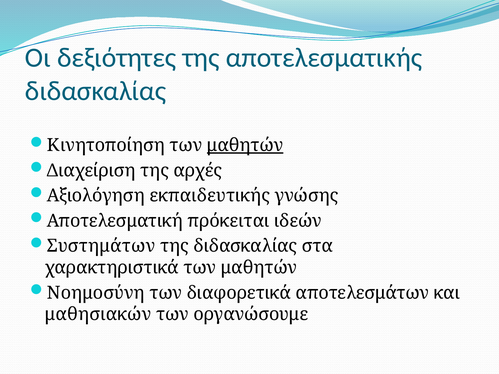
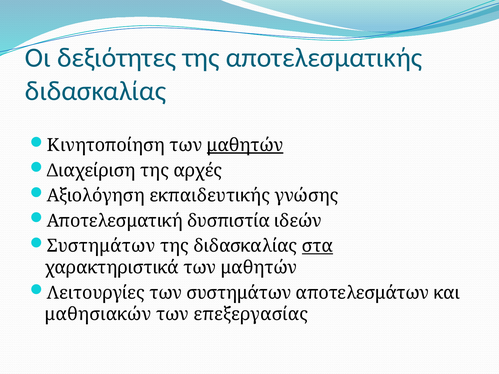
πρόκειται: πρόκειται -> δυσπιστία
στα underline: none -> present
Νοημοσύνη: Νοημοσύνη -> Λειτουργίες
των διαφορετικά: διαφορετικά -> συστημάτων
οργανώσουμε: οργανώσουμε -> επεξεργασίας
